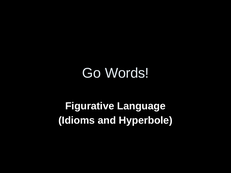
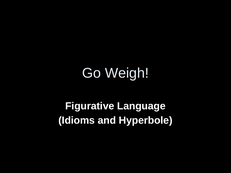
Words: Words -> Weigh
